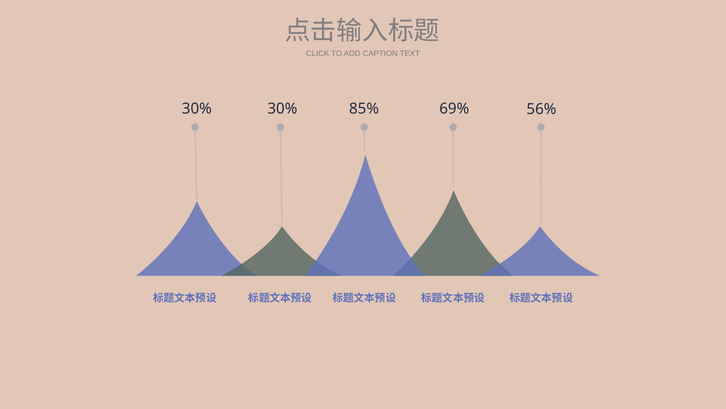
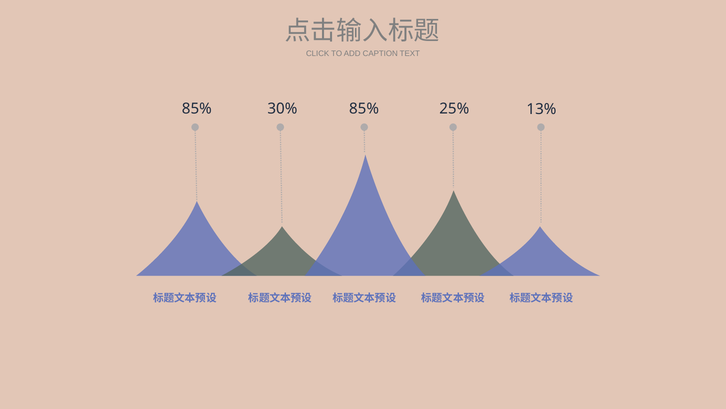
56%: 56% -> 13%
30% at (197, 109): 30% -> 85%
69%: 69% -> 25%
